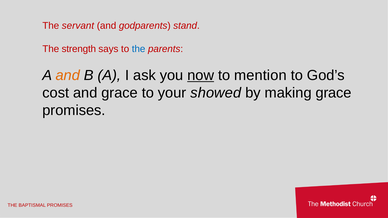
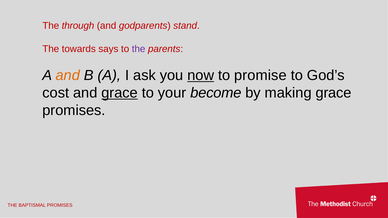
servant: servant -> through
strength: strength -> towards
the at (139, 49) colour: blue -> purple
mention: mention -> promise
grace at (120, 93) underline: none -> present
showed: showed -> become
